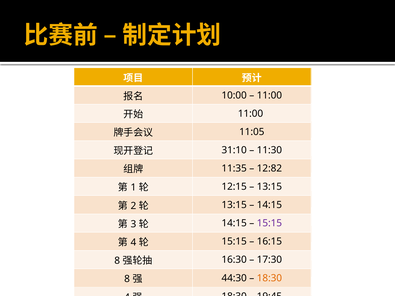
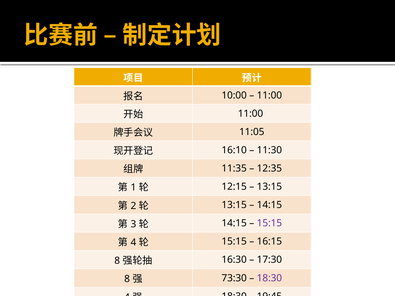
31:10: 31:10 -> 16:10
12:82: 12:82 -> 12:35
44:30: 44:30 -> 73:30
18:30 at (269, 278) colour: orange -> purple
